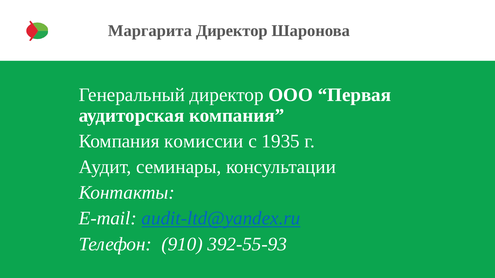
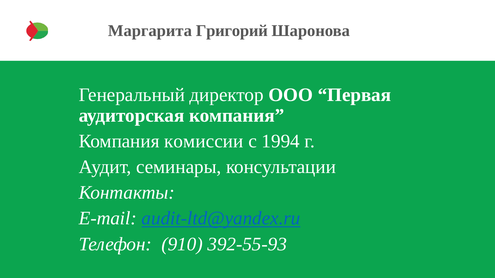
Маргарита Директор: Директор -> Григорий
1935: 1935 -> 1994
